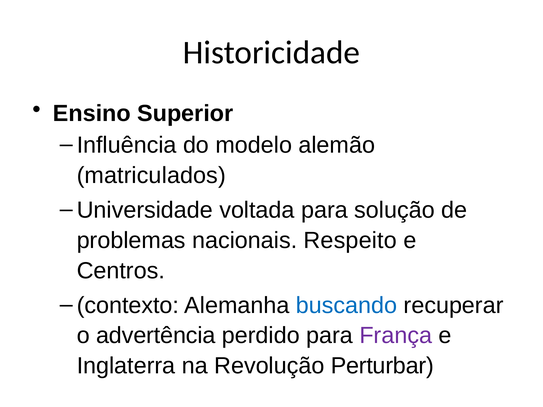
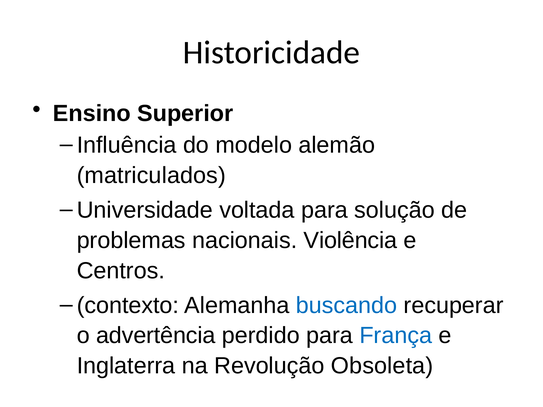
Respeito: Respeito -> Violência
França colour: purple -> blue
Perturbar: Perturbar -> Obsoleta
